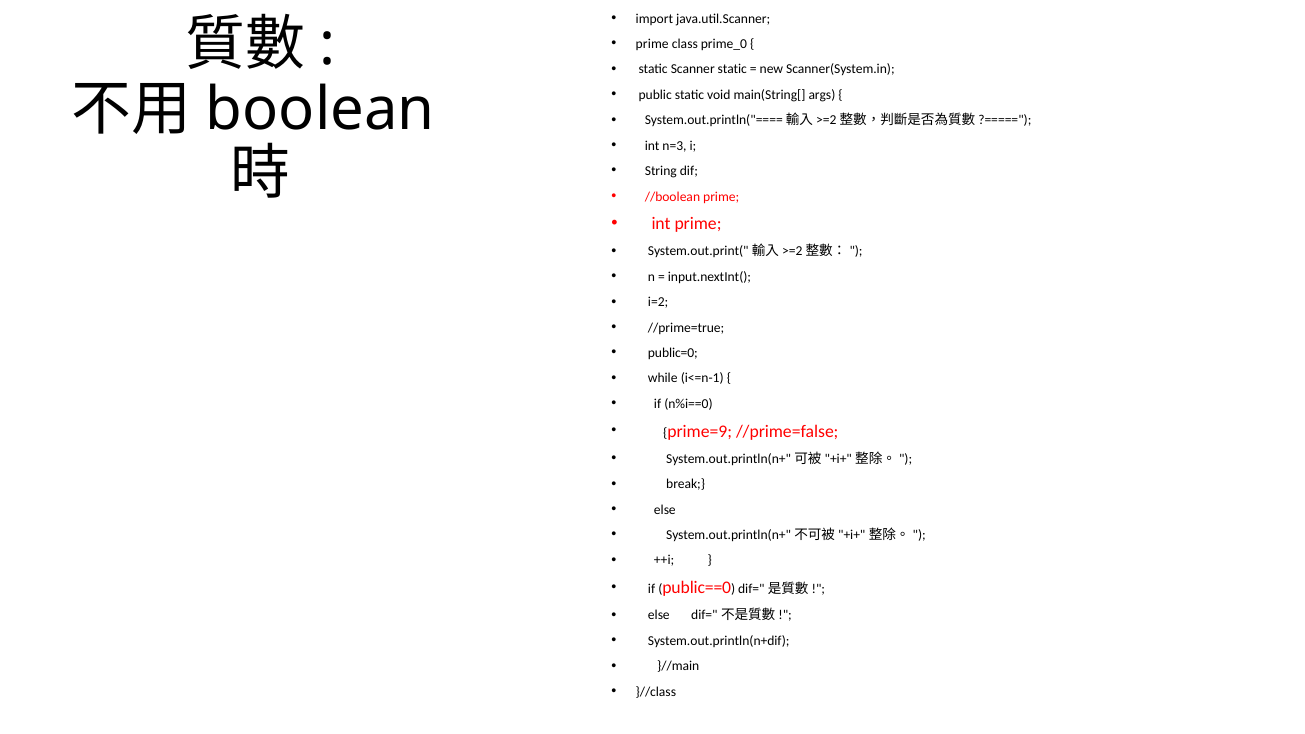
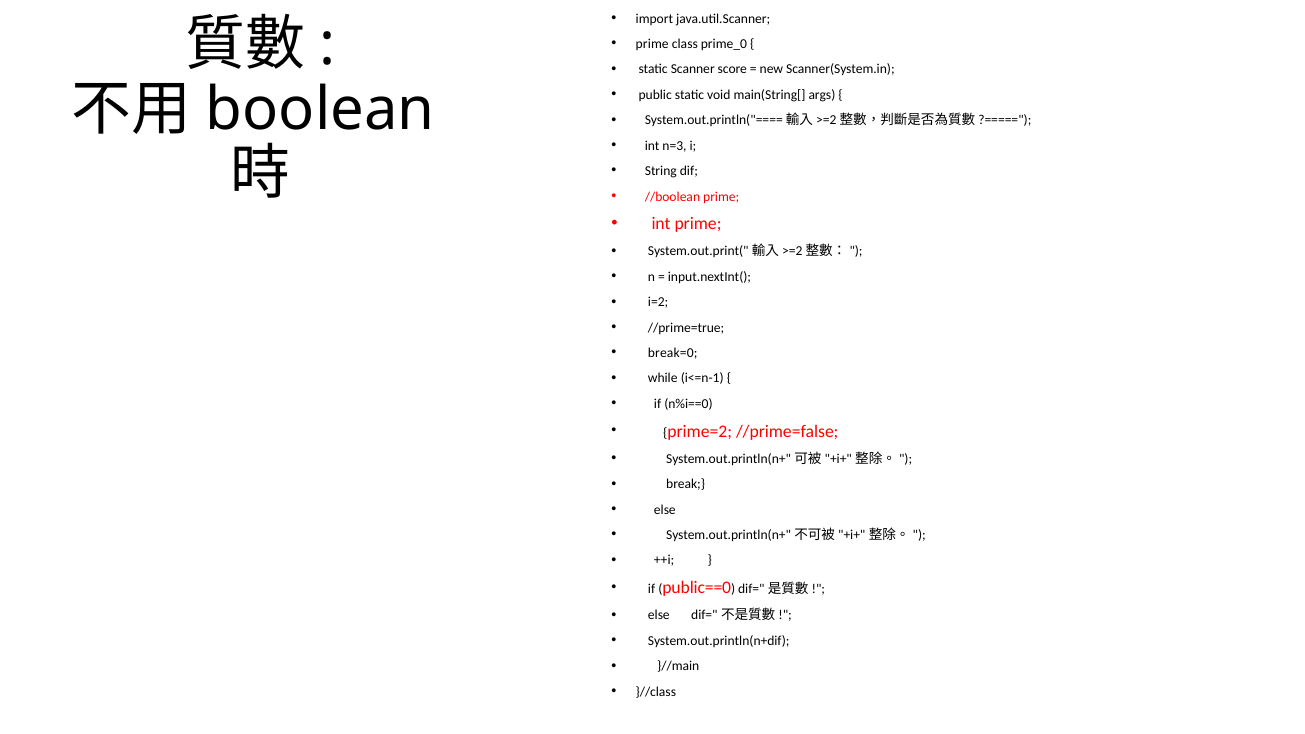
Scanner static: static -> score
public=0: public=0 -> break=0
prime=9: prime=9 -> prime=2
